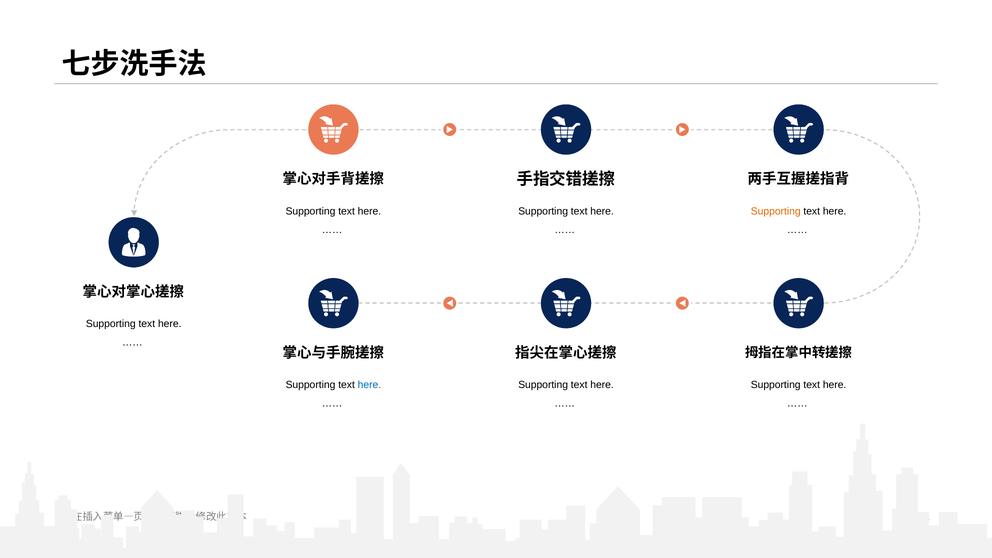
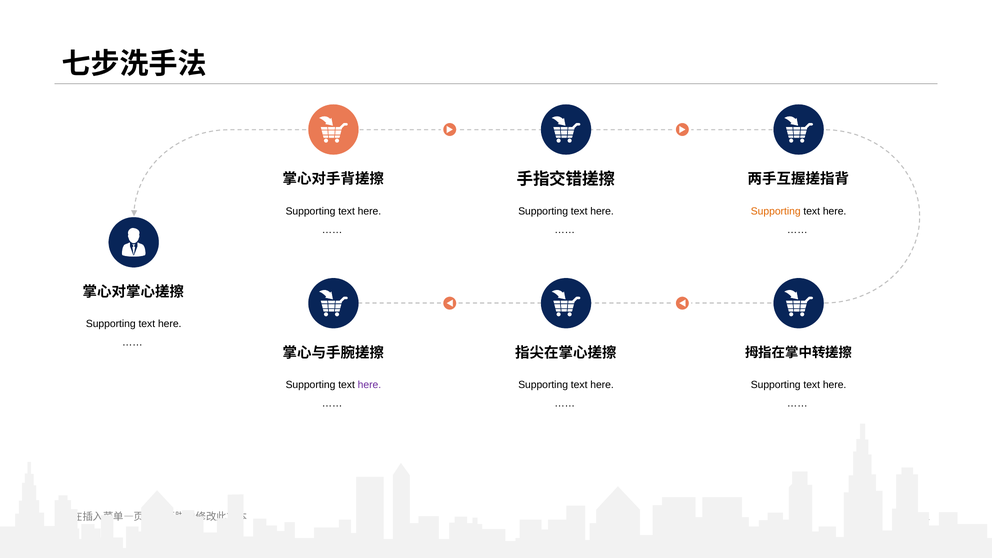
here at (369, 385) colour: blue -> purple
